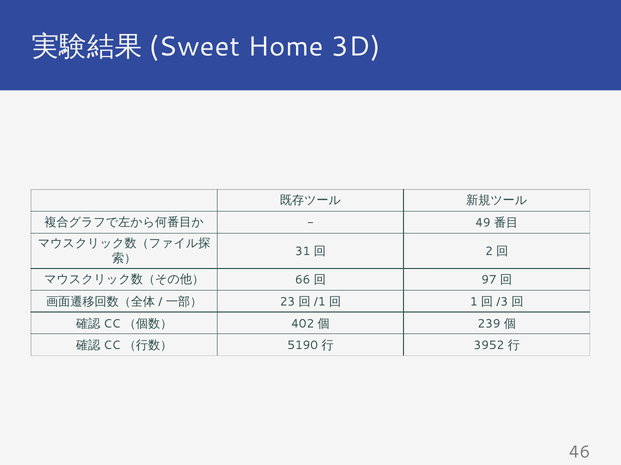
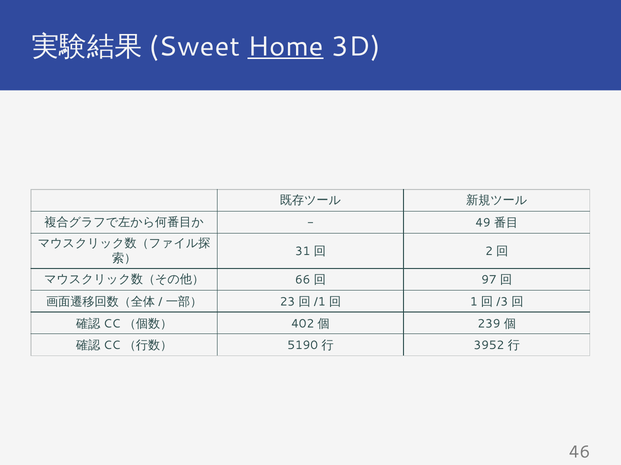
Home underline: none -> present
